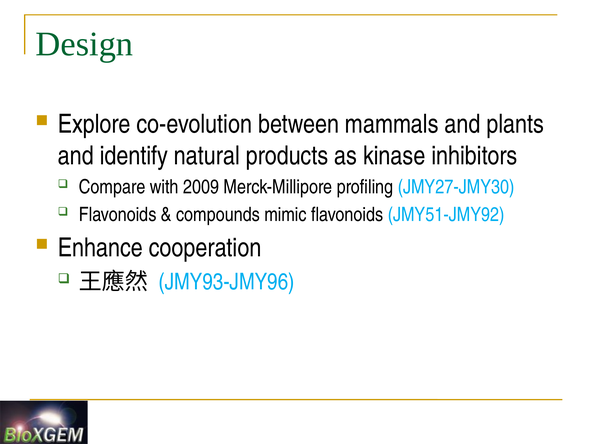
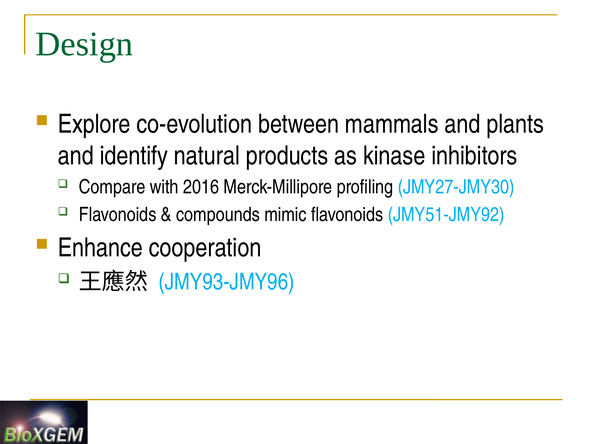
2009: 2009 -> 2016
